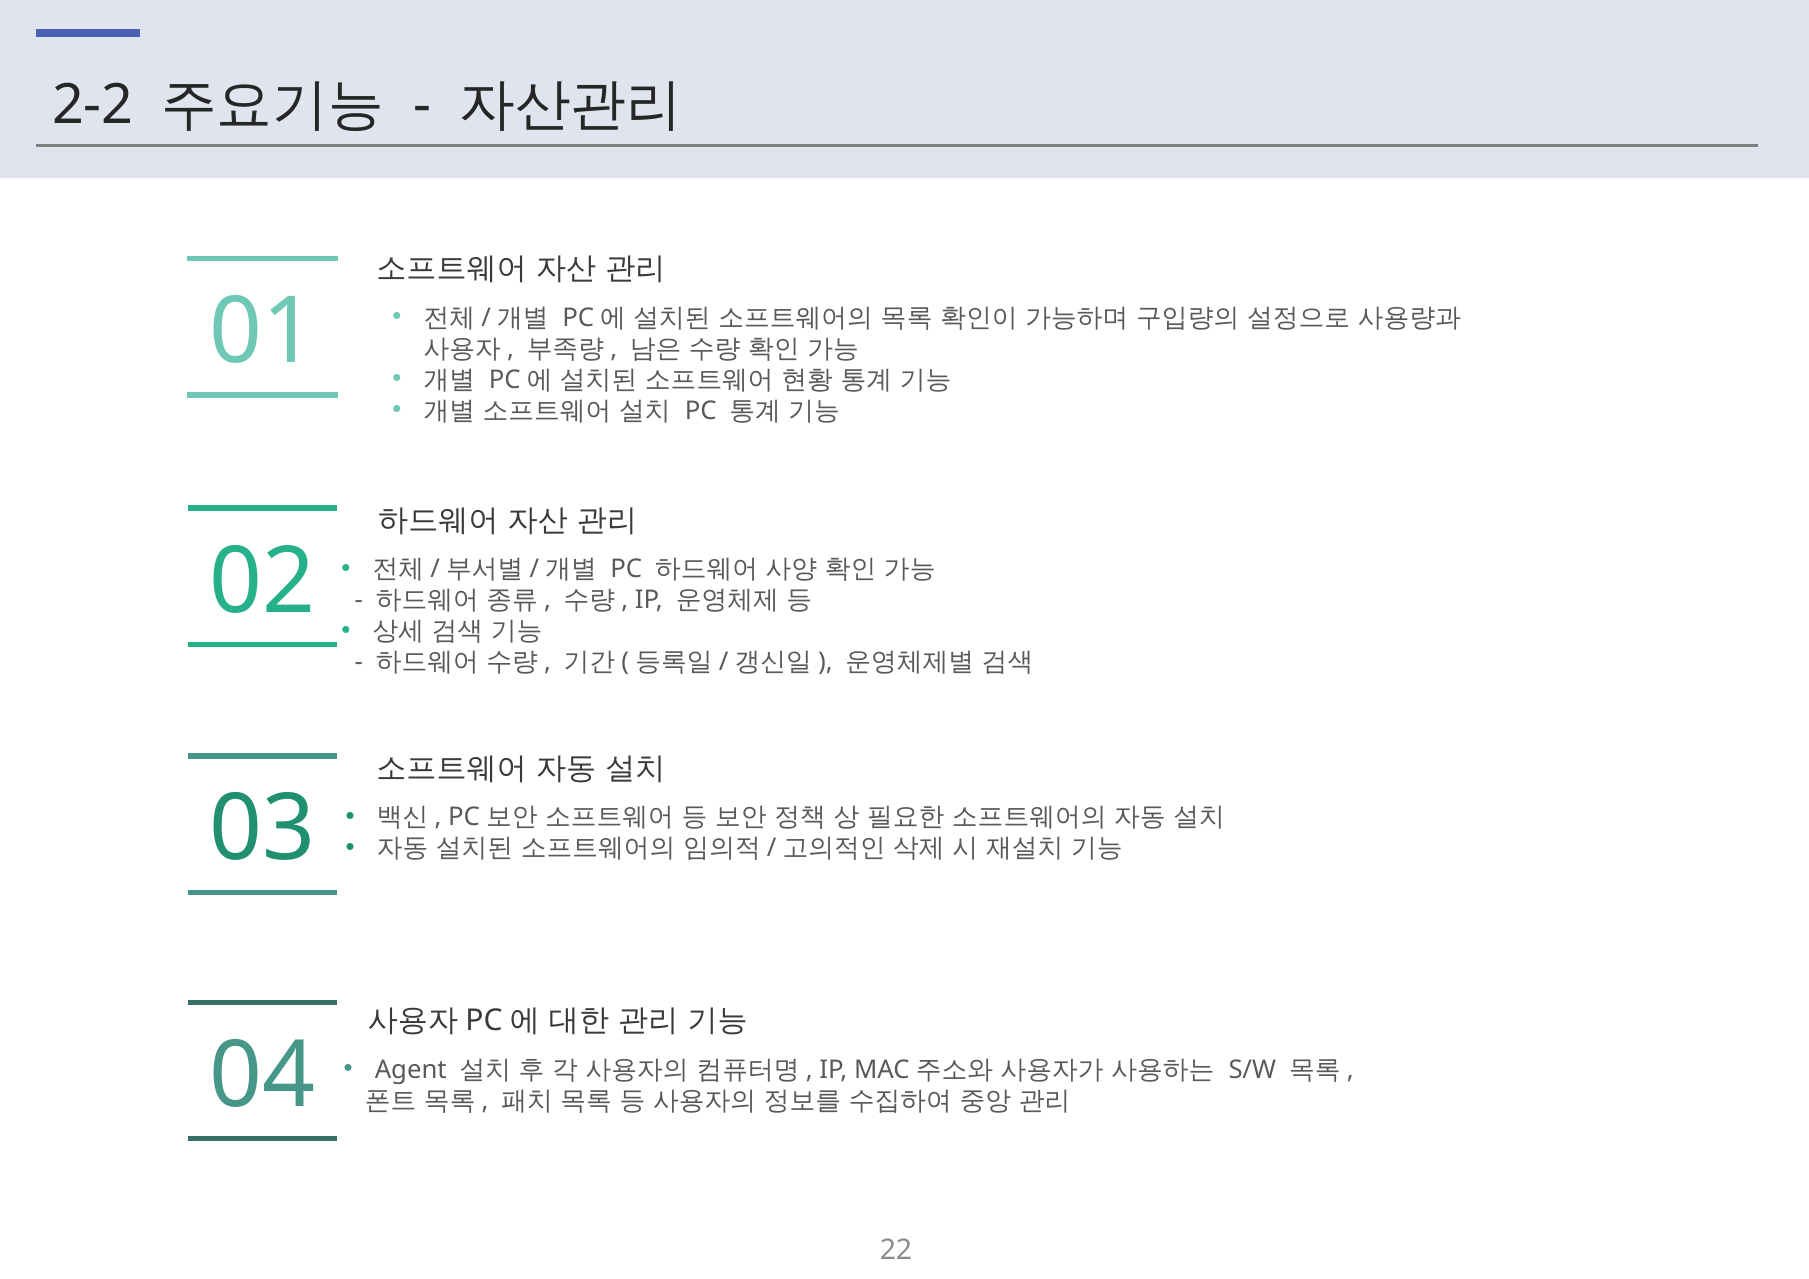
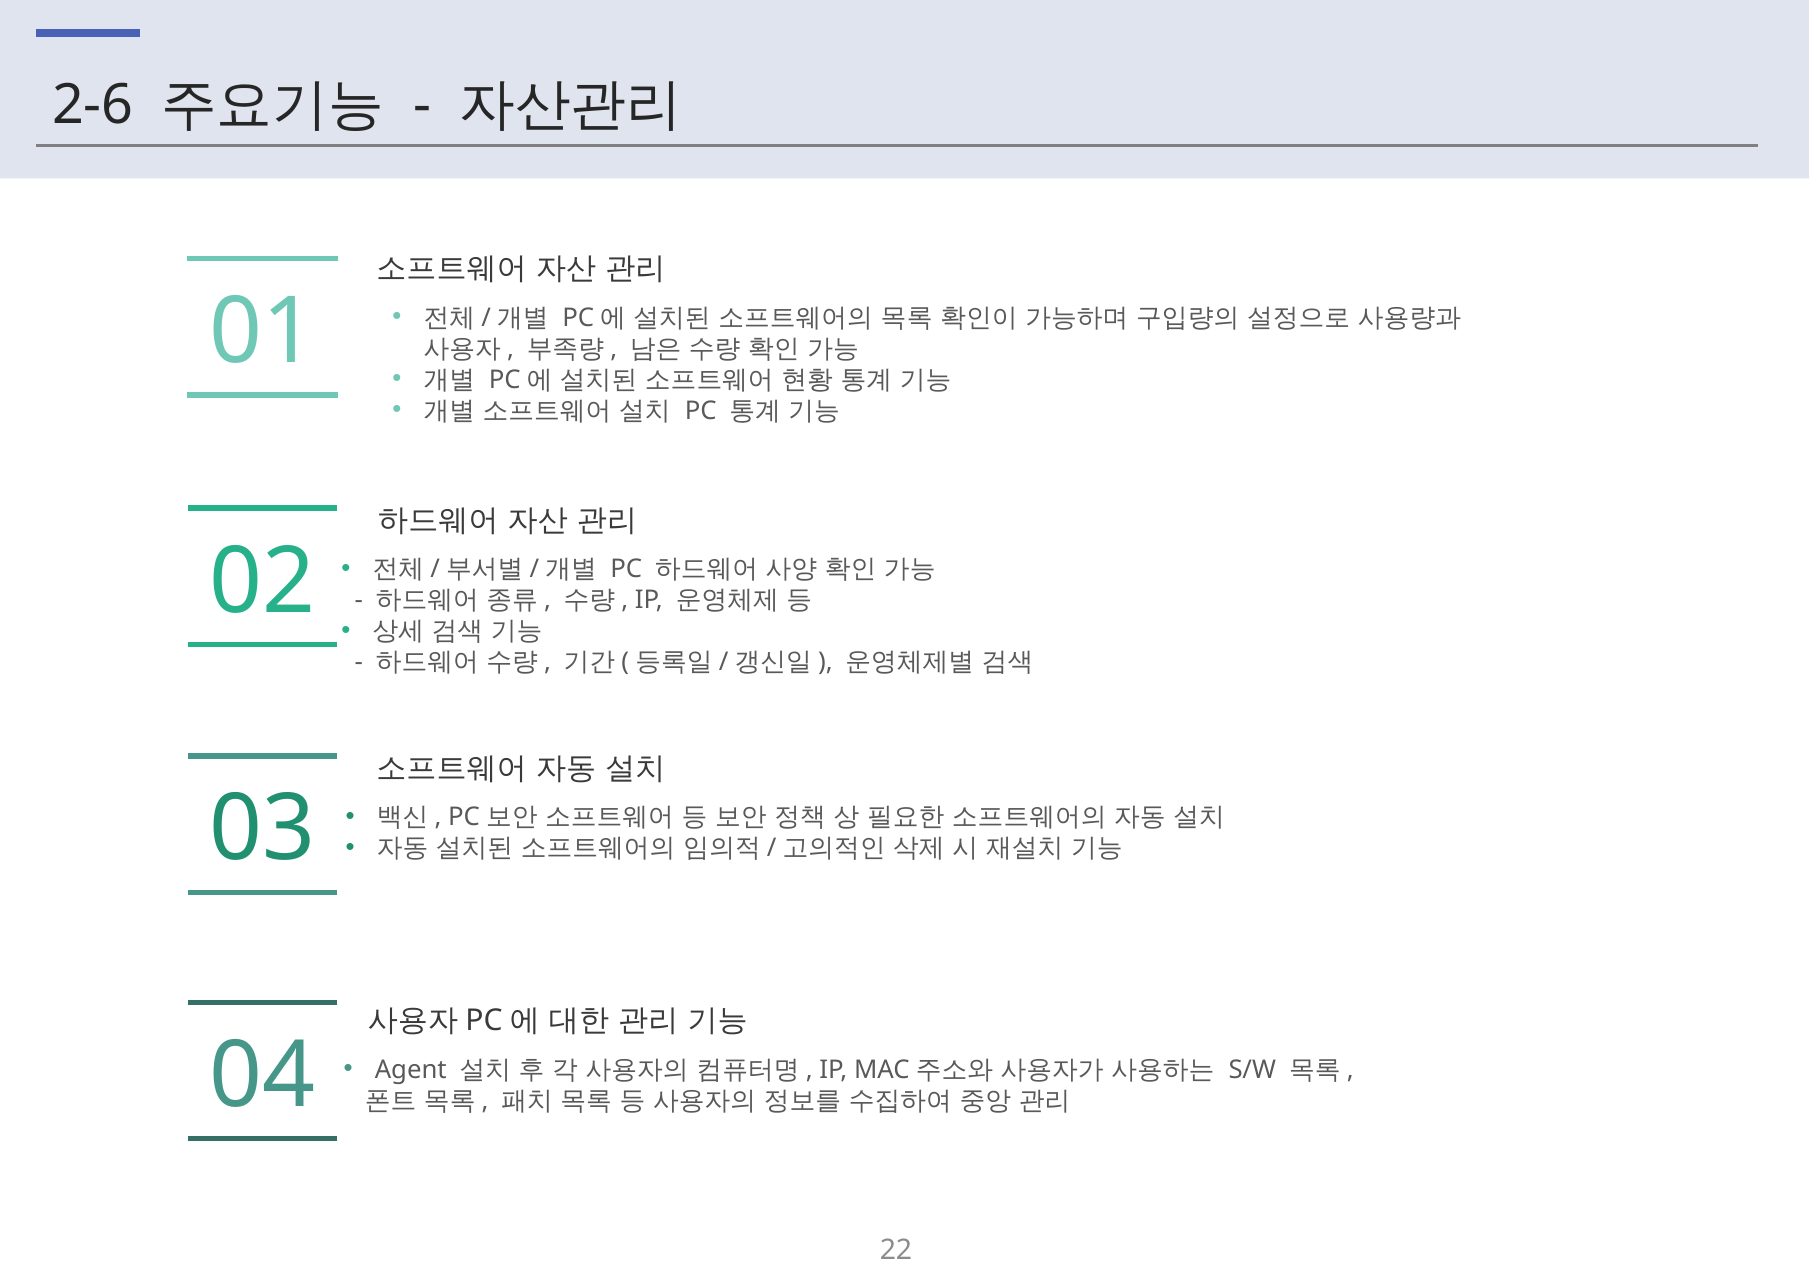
2-2: 2-2 -> 2-6
